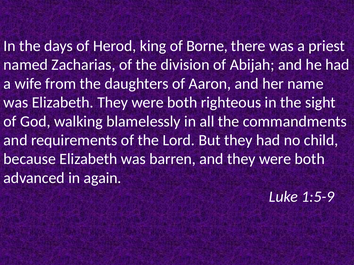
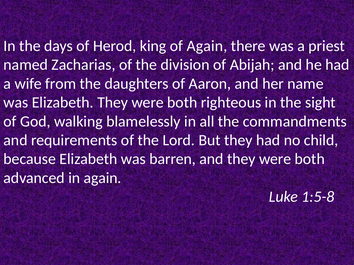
of Borne: Borne -> Again
1:5-9: 1:5-9 -> 1:5-8
